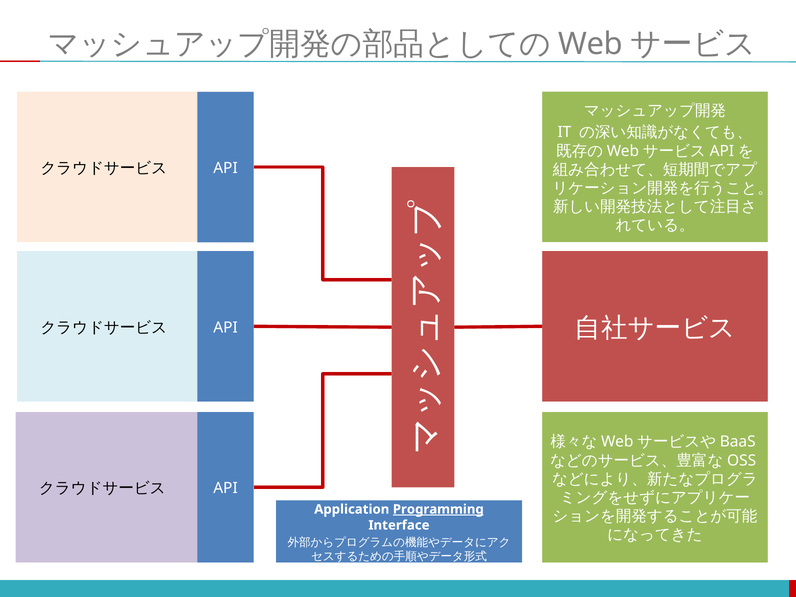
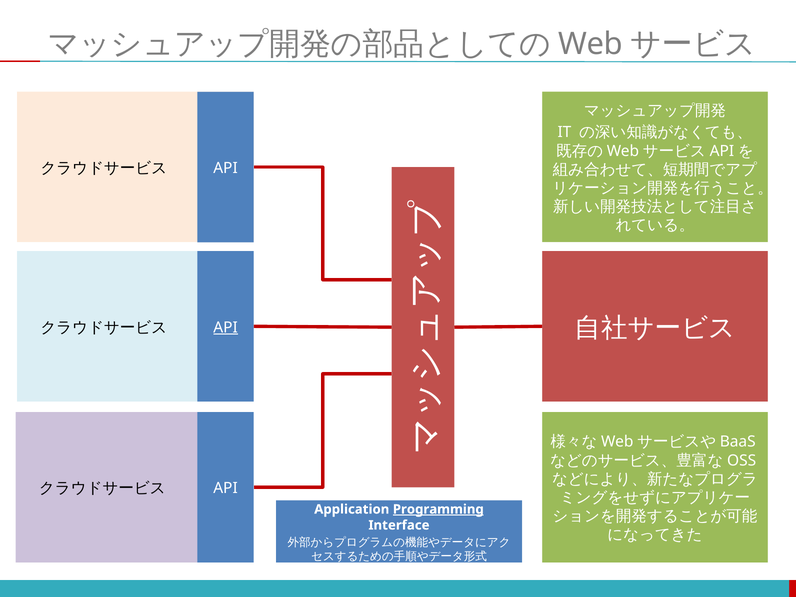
API at (226, 327) underline: none -> present
